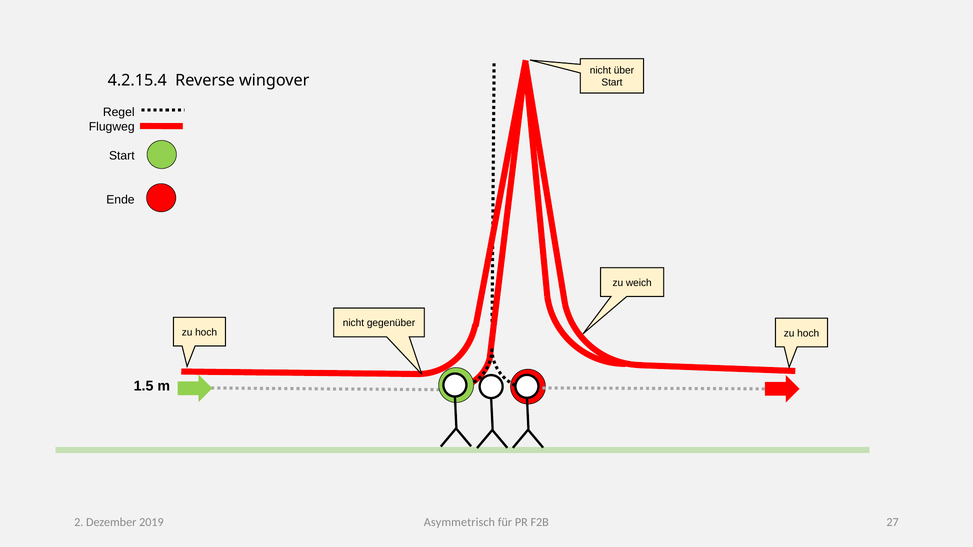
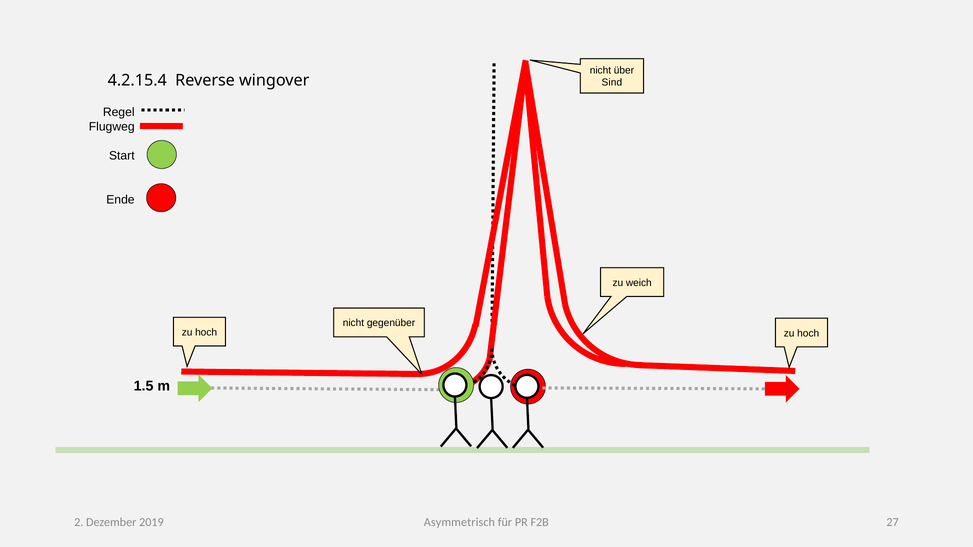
Start at (612, 83): Start -> Sind
